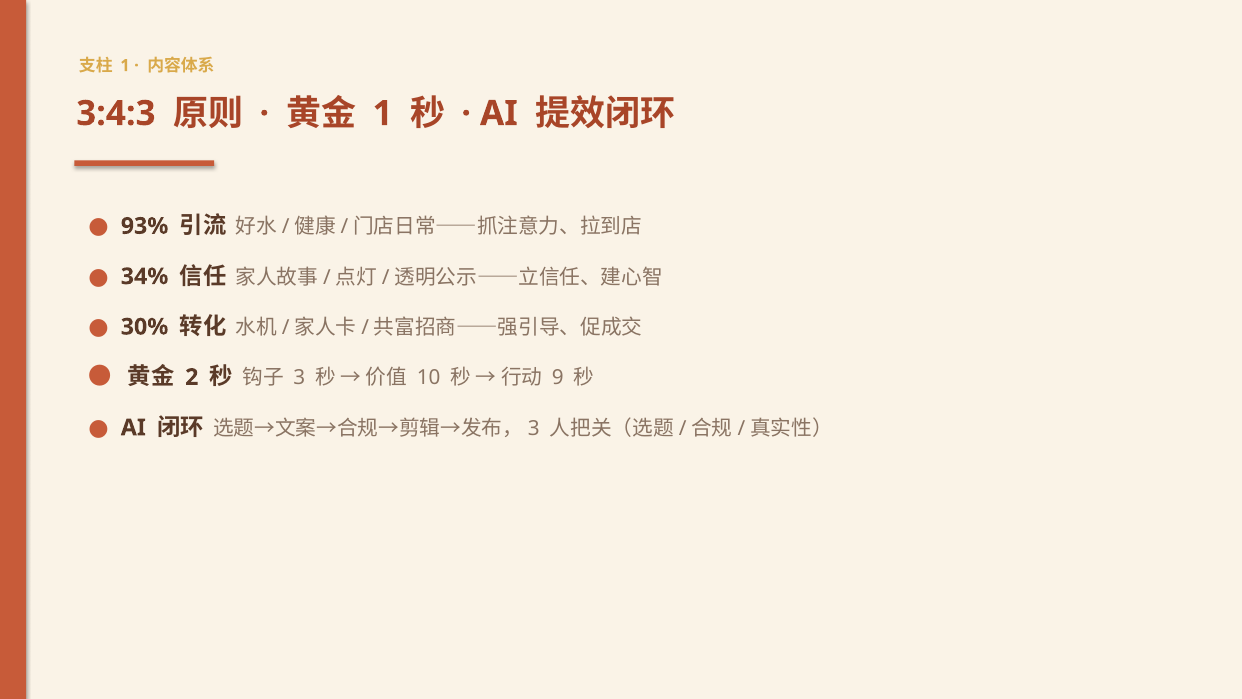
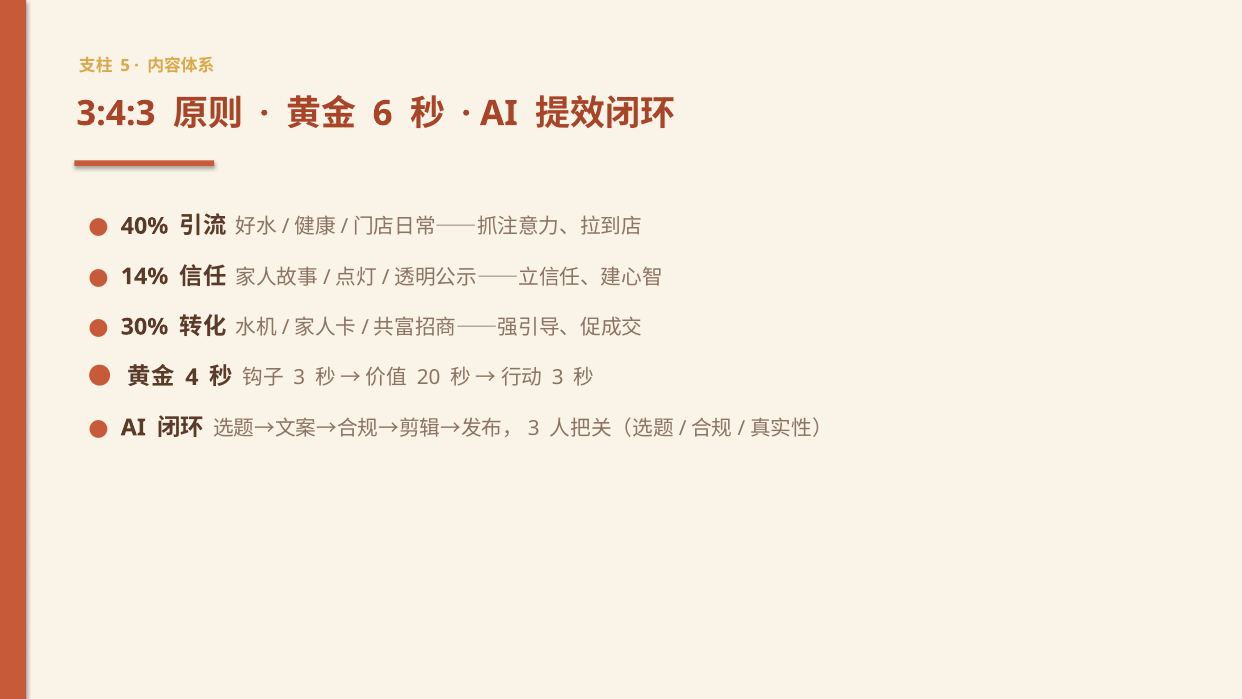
1 at (125, 65): 1 -> 5
1 at (383, 113): 1 -> 6
93%: 93% -> 40%
34%: 34% -> 14%
2: 2 -> 4
10: 10 -> 20
9 at (558, 378): 9 -> 3
